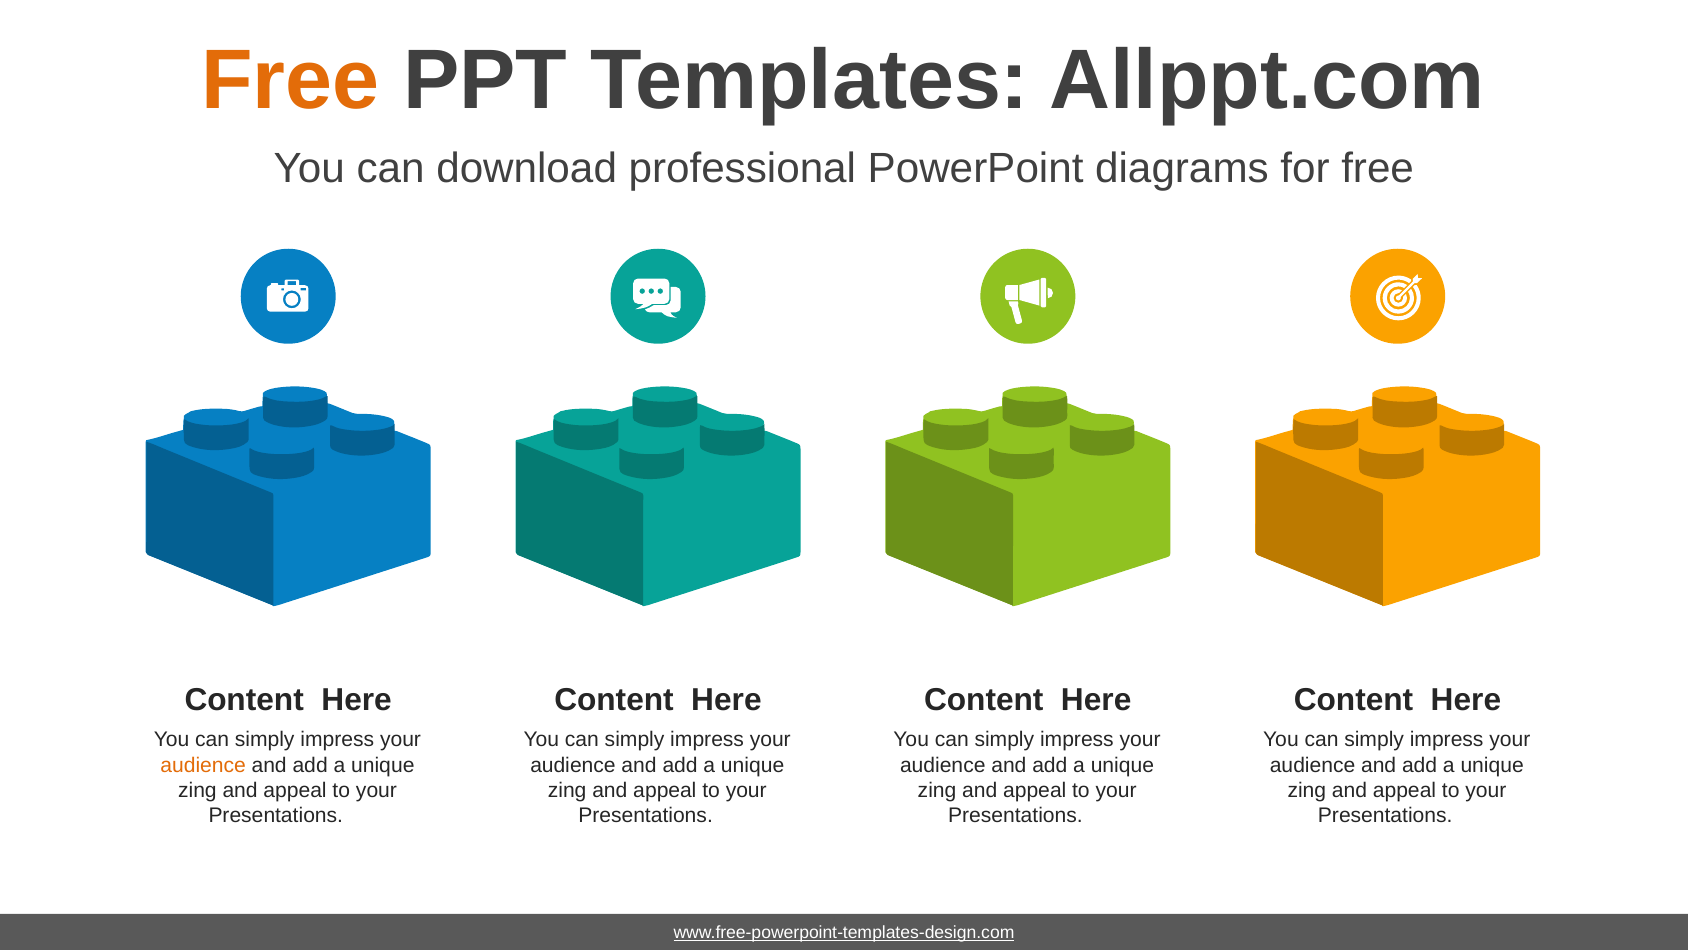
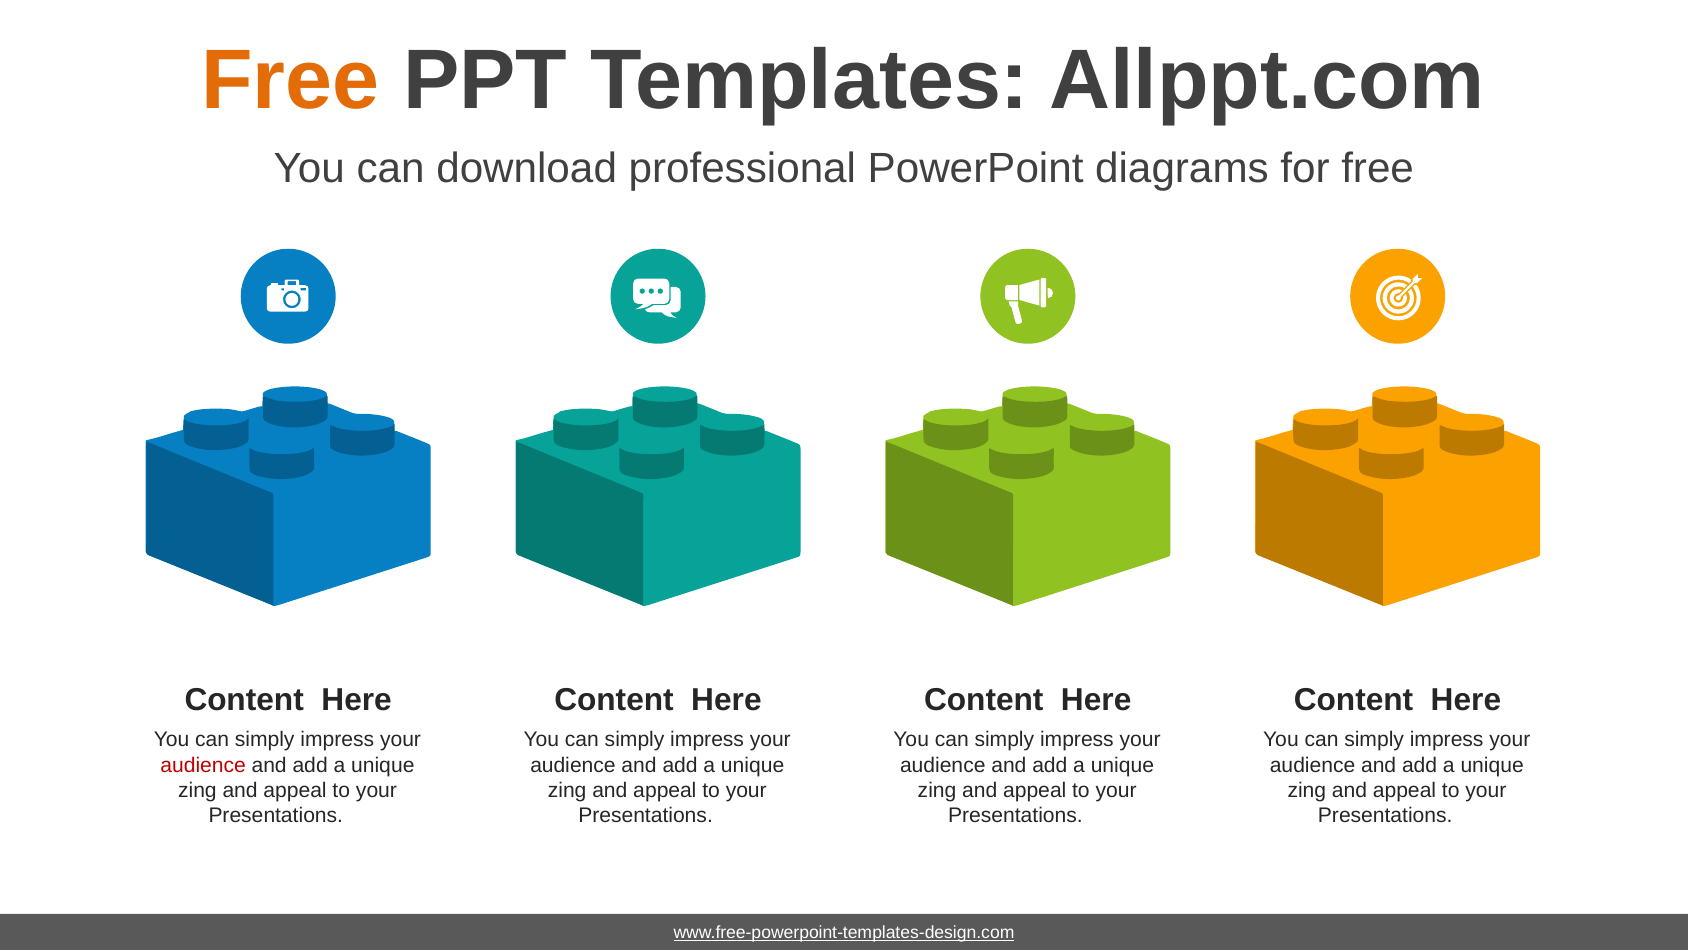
audience at (203, 765) colour: orange -> red
